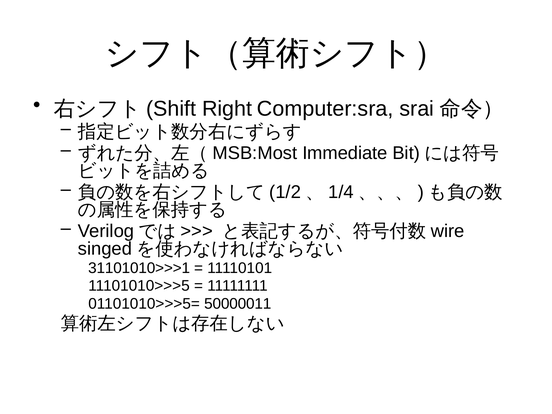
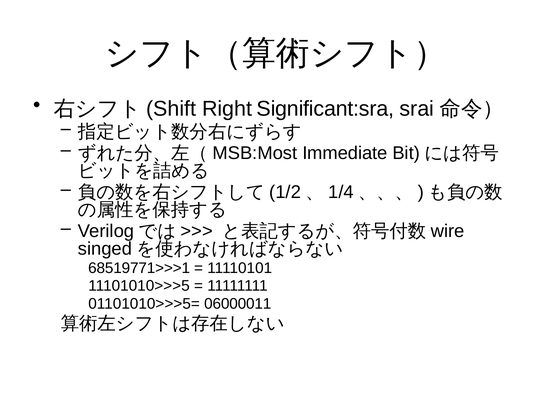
Computer:sra: Computer:sra -> Significant:sra
31101010>>>1: 31101010>>>1 -> 68519771>>>1
50000011: 50000011 -> 06000011
